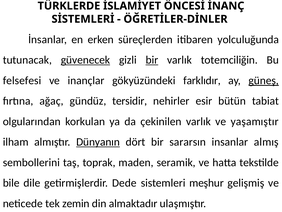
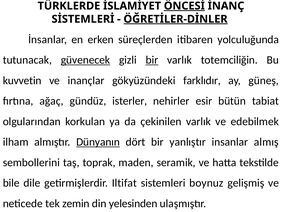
ÖNCESİ underline: none -> present
ÖĞRETİLER-DİNLER underline: none -> present
felsefesi: felsefesi -> kuvvetin
güneş underline: present -> none
tersidir: tersidir -> isterler
yaşamıştır: yaşamıştır -> edebilmek
sararsın: sararsın -> yanlıştır
Dede: Dede -> Iltifat
meşhur: meşhur -> boynuz
almaktadır: almaktadır -> yelesinden
